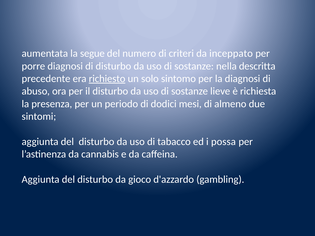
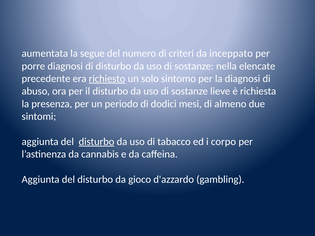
descritta: descritta -> elencate
disturbo at (97, 142) underline: none -> present
possa: possa -> corpo
